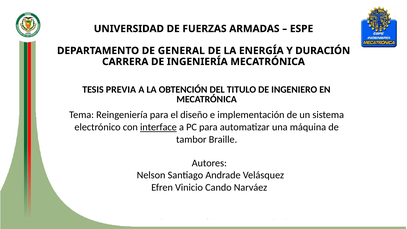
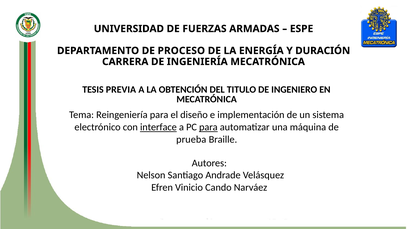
GENERAL: GENERAL -> PROCESO
para at (208, 127) underline: none -> present
tambor: tambor -> prueba
